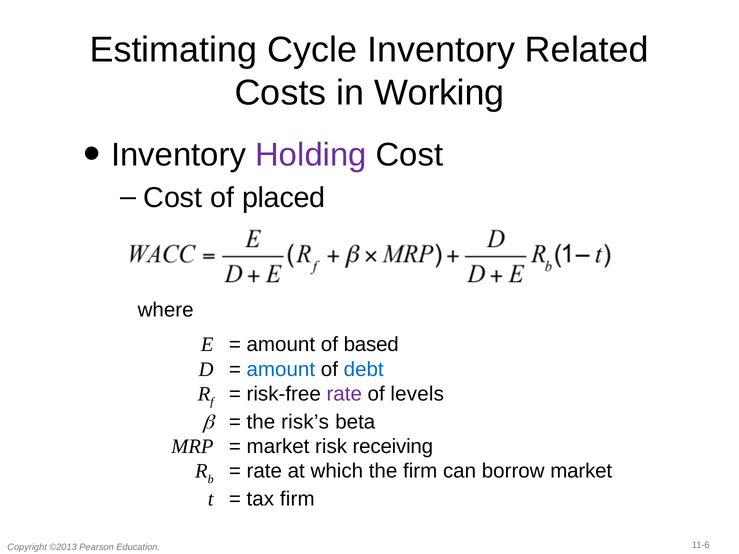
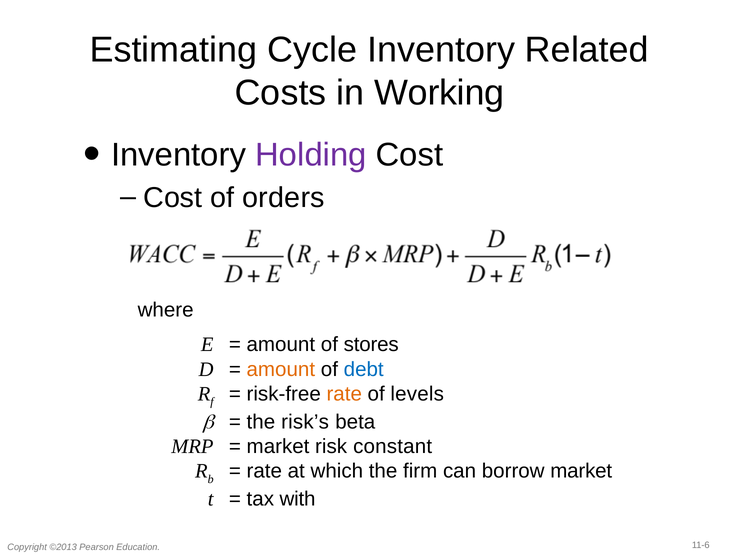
placed: placed -> orders
based: based -> stores
amount at (281, 369) colour: blue -> orange
rate at (344, 394) colour: purple -> orange
receiving: receiving -> constant
tax firm: firm -> with
